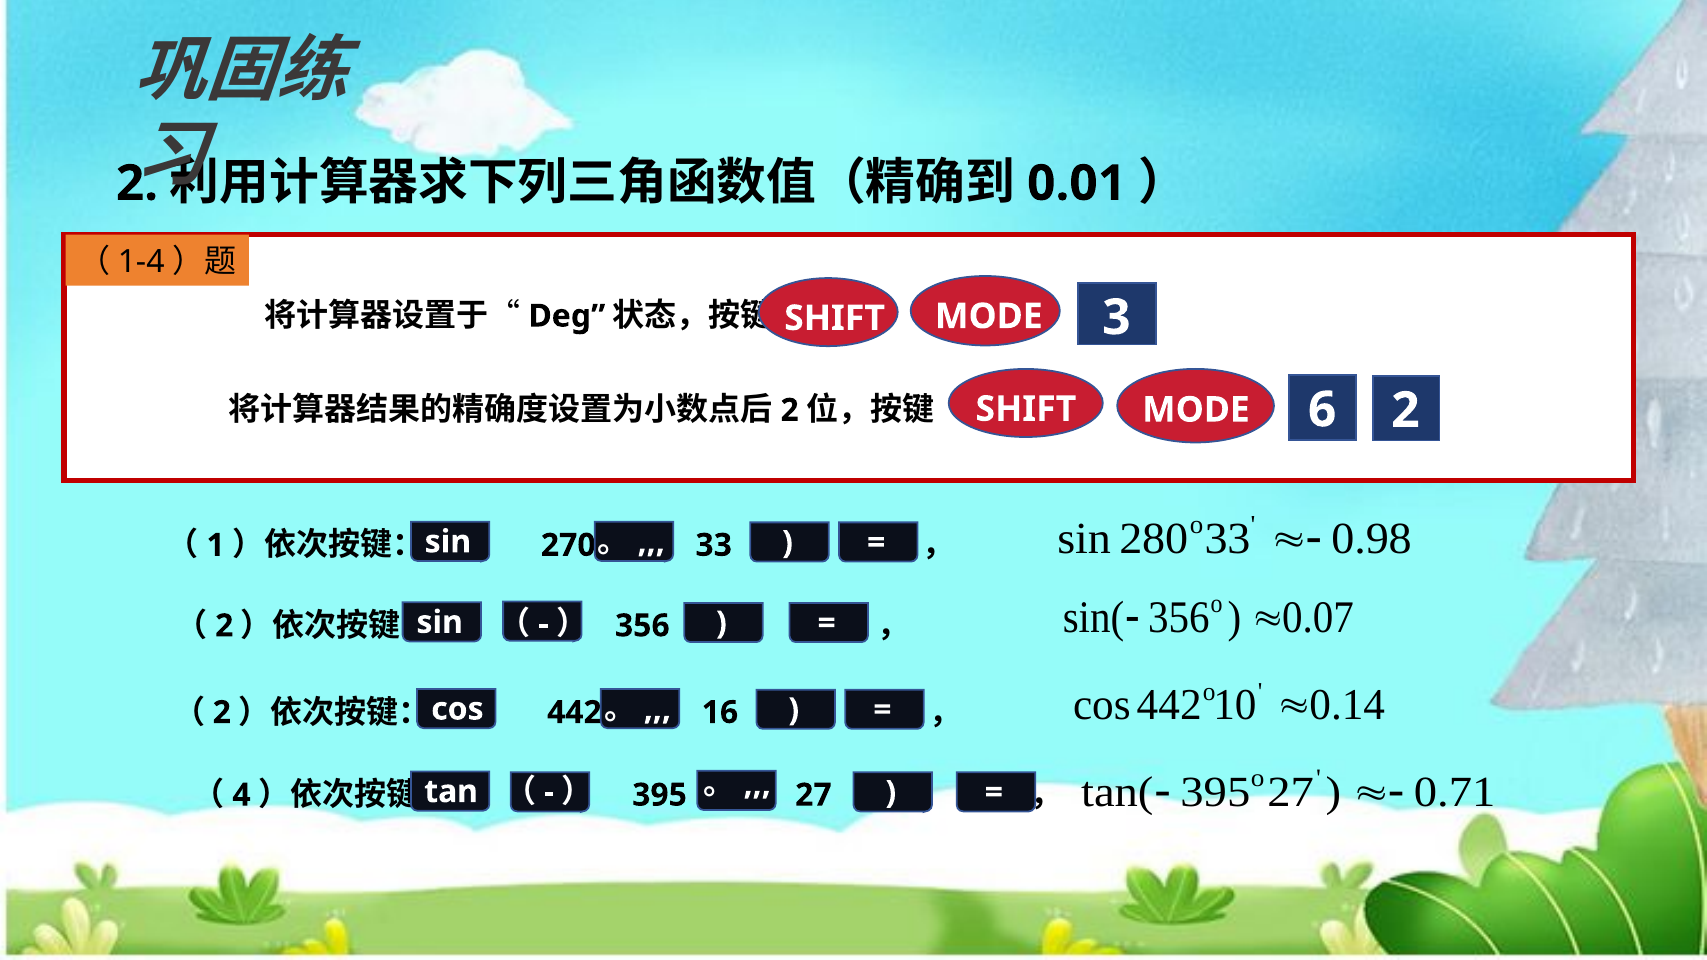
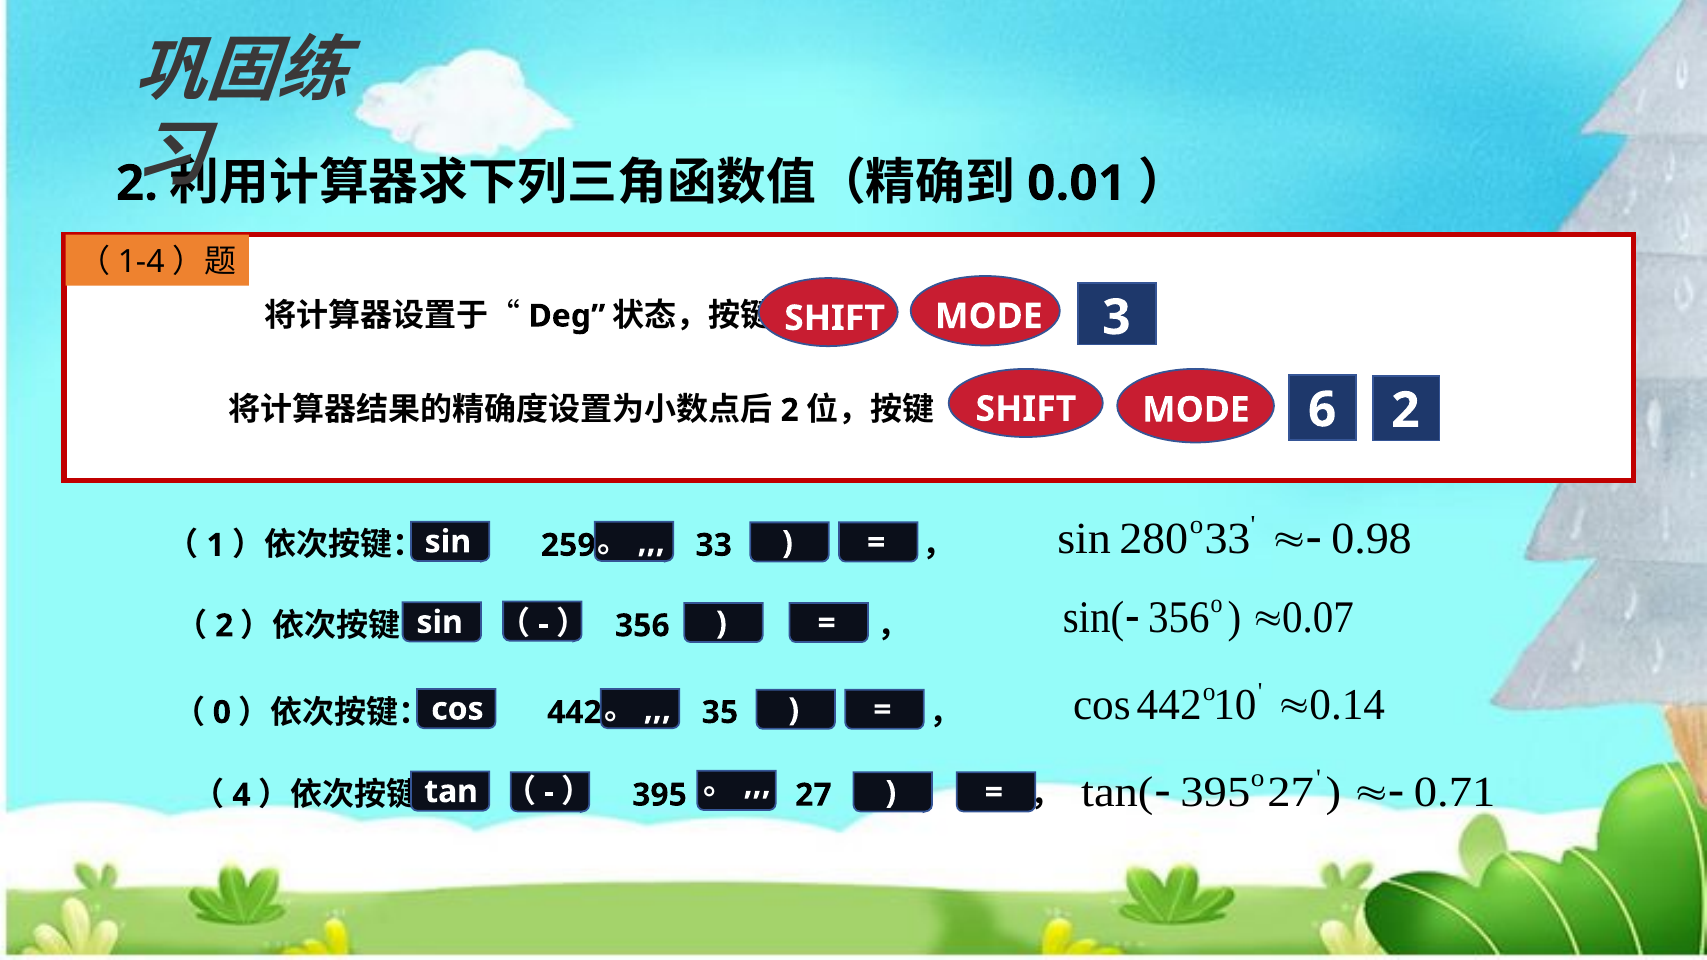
270: 270 -> 259
2 at (222, 713): 2 -> 0
16: 16 -> 35
